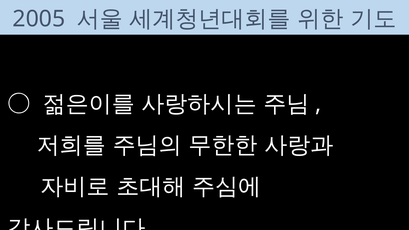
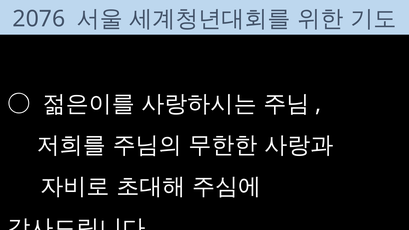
2005: 2005 -> 2076
